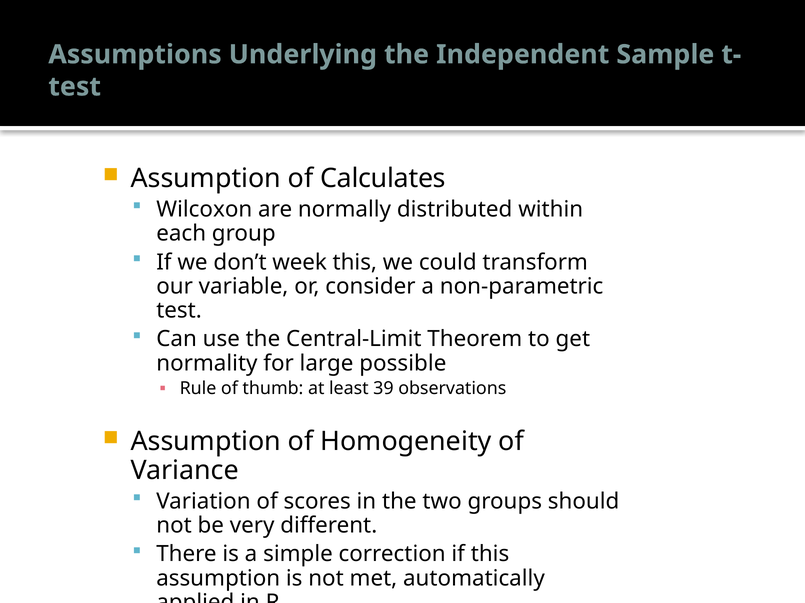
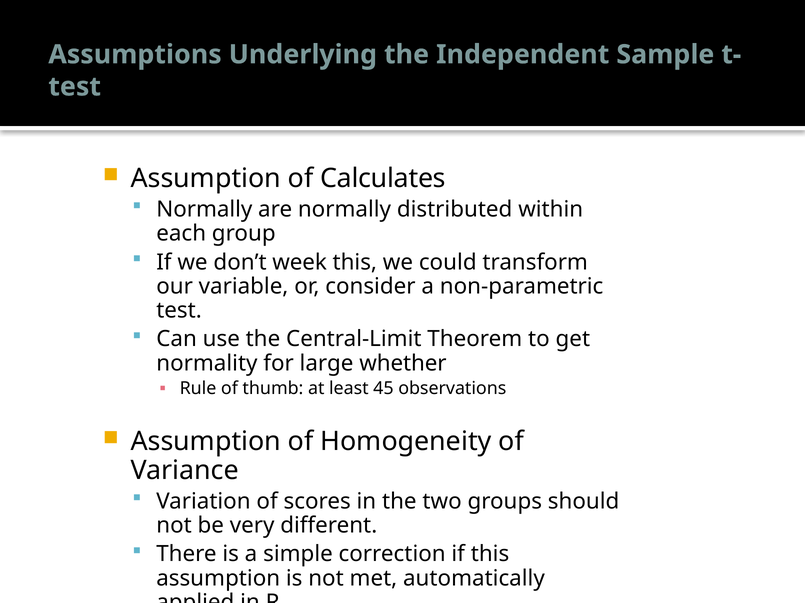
Wilcoxon at (204, 210): Wilcoxon -> Normally
possible: possible -> whether
39: 39 -> 45
